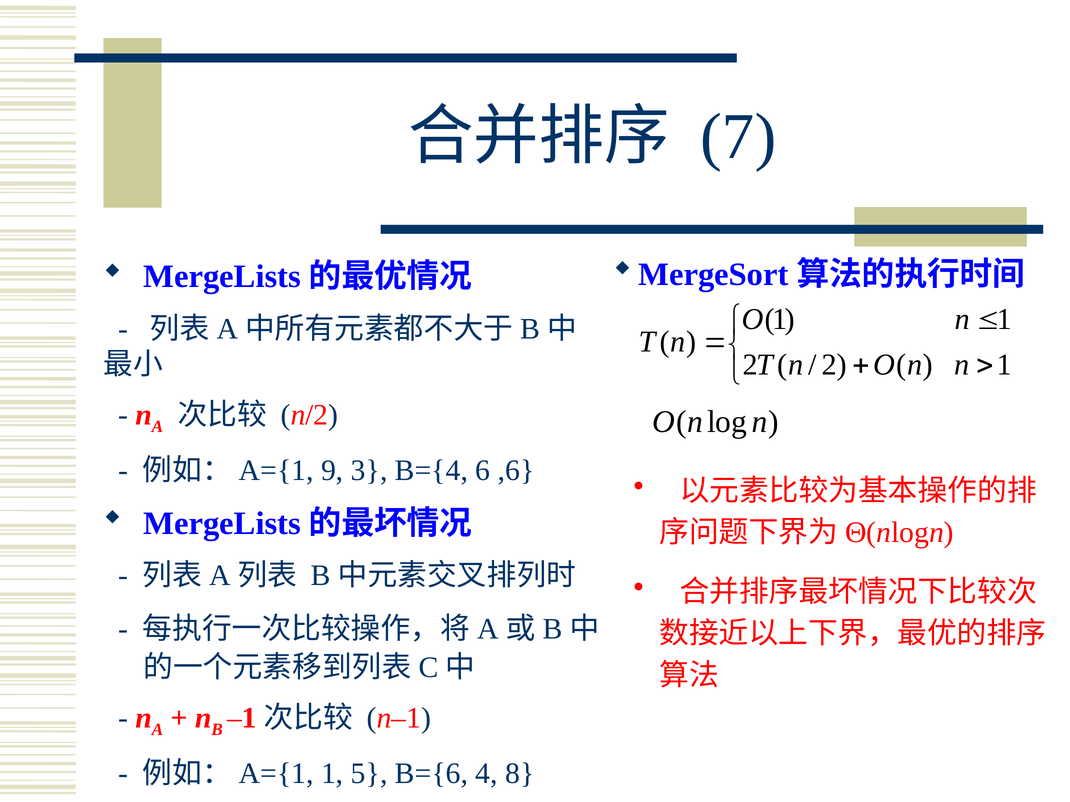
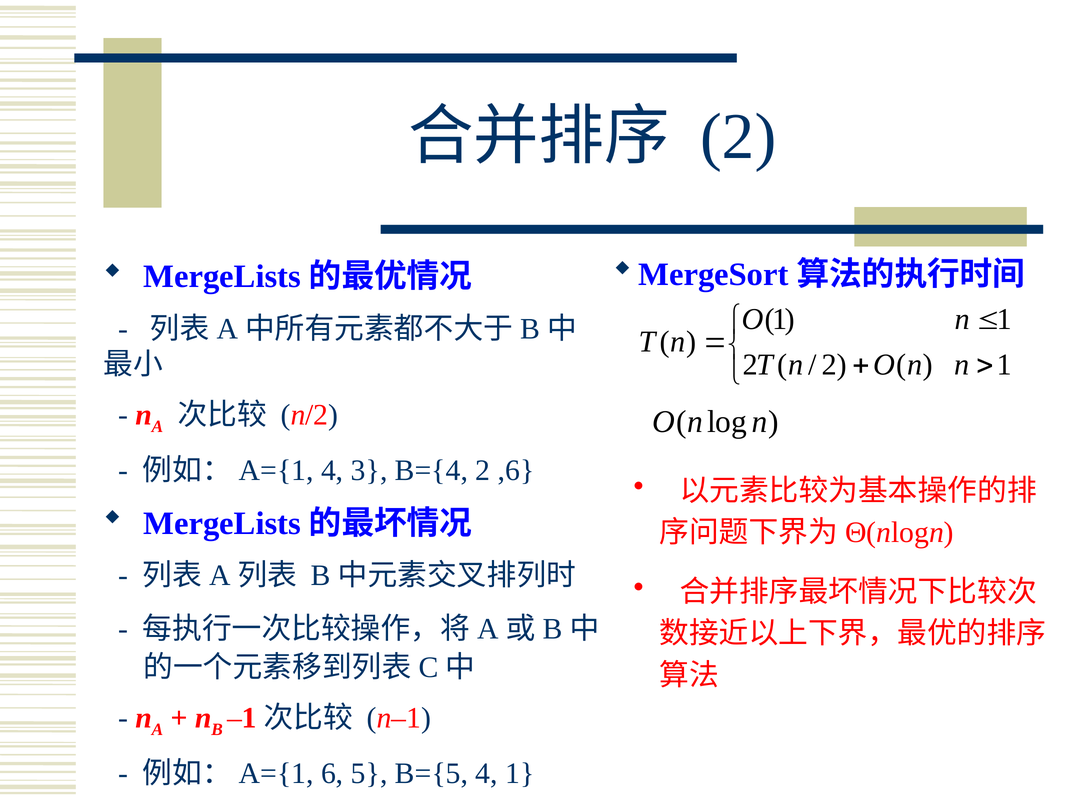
7 at (738, 137): 7 -> 2
9 at (332, 471): 9 -> 4
B={4 6: 6 -> 2
1 at (332, 774): 1 -> 6
B={6: B={6 -> B={5
4 8: 8 -> 1
